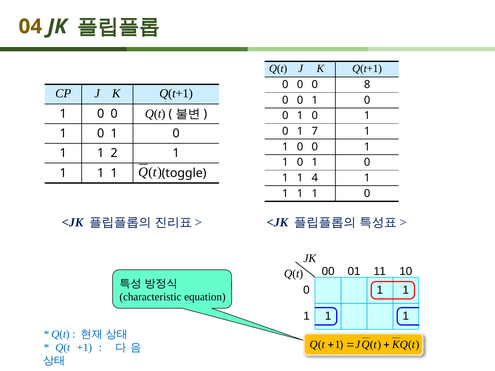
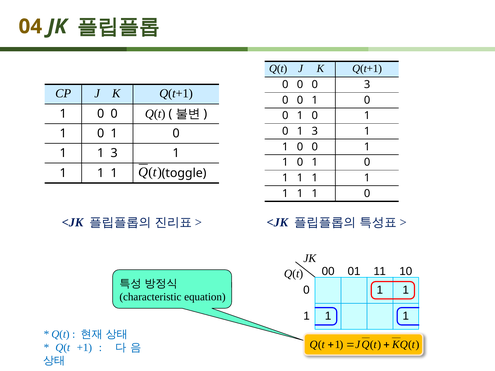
0 8: 8 -> 3
0 1 7: 7 -> 3
1 1 2: 2 -> 3
4 at (315, 178): 4 -> 1
